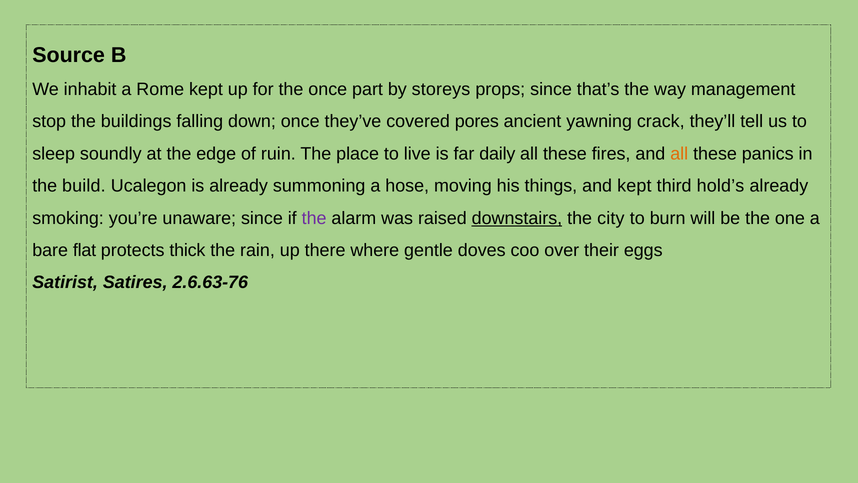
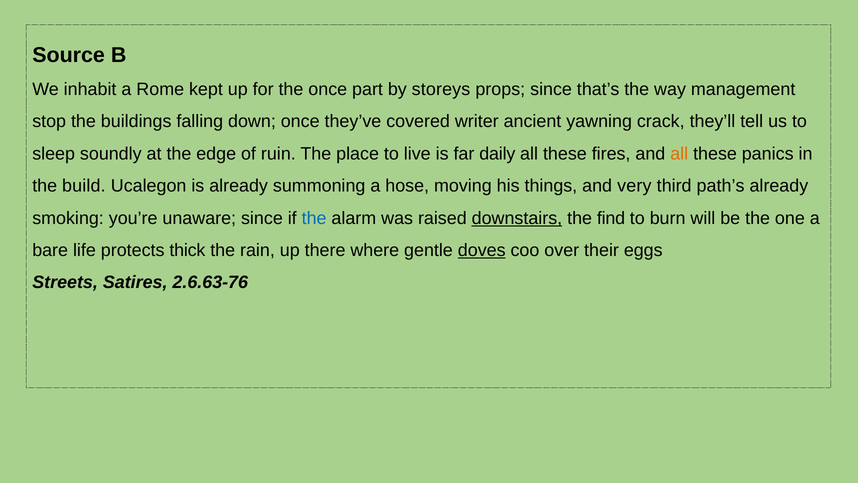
pores: pores -> writer
and kept: kept -> very
hold’s: hold’s -> path’s
the at (314, 218) colour: purple -> blue
city: city -> find
flat: flat -> life
doves underline: none -> present
Satirist: Satirist -> Streets
